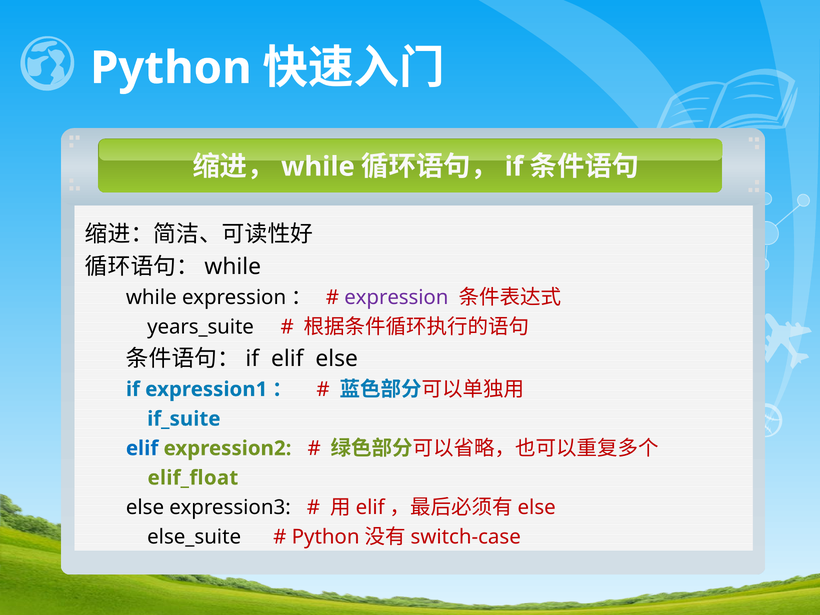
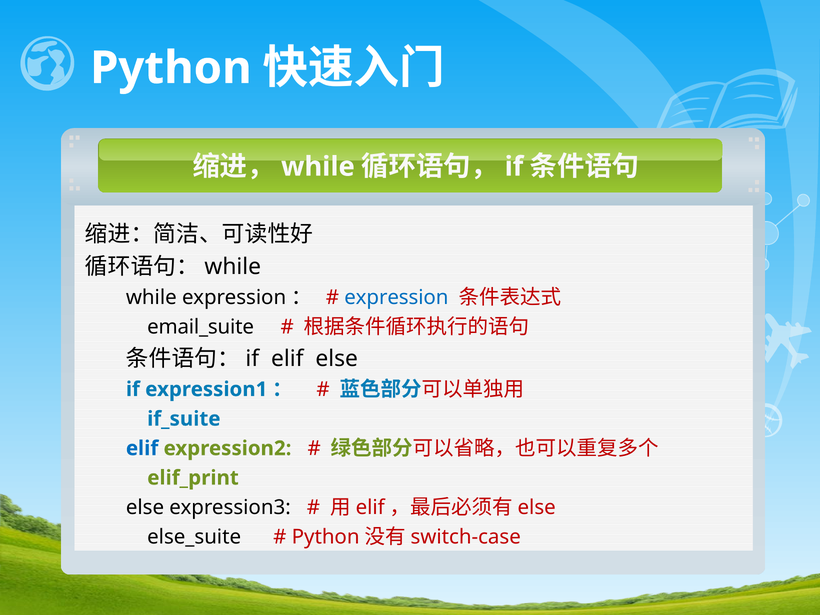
expression colour: purple -> blue
years_suite: years_suite -> email_suite
elif_float: elif_float -> elif_print
